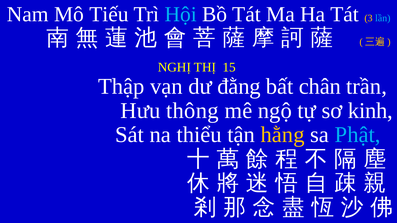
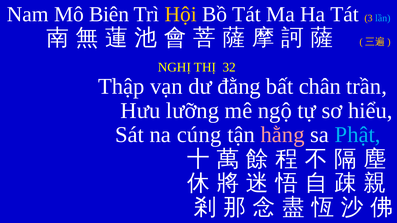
Tiếu: Tiếu -> Biên
Hội colour: light blue -> yellow
15: 15 -> 32
thông: thông -> lưỡng
kinh: kinh -> hiểu
thiểu: thiểu -> cúng
hằng colour: yellow -> pink
